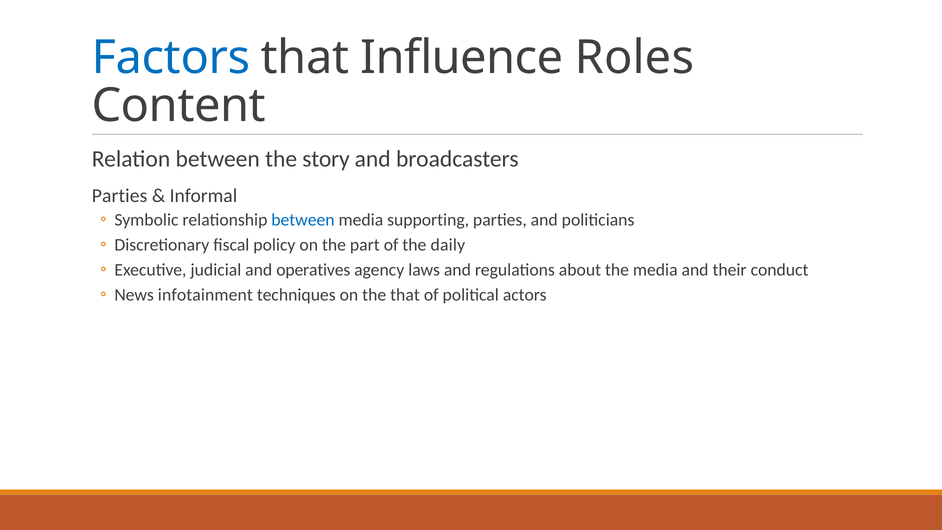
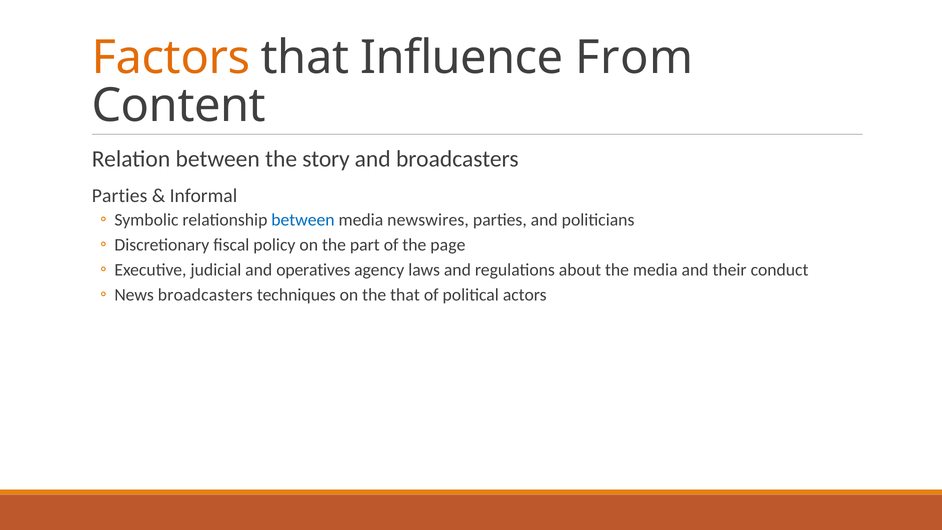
Factors colour: blue -> orange
Roles: Roles -> From
supporting: supporting -> newswires
daily: daily -> page
News infotainment: infotainment -> broadcasters
